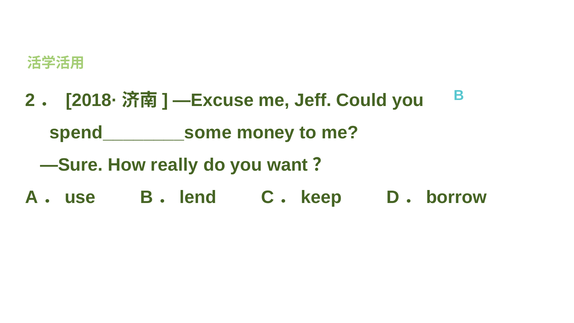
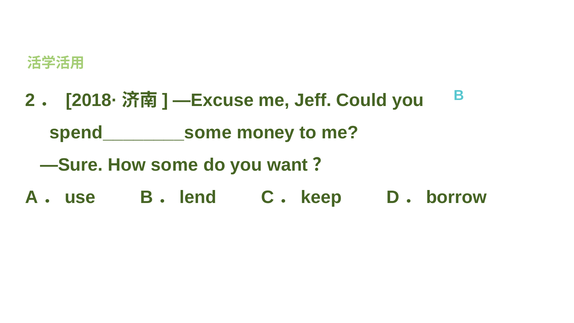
really: really -> some
